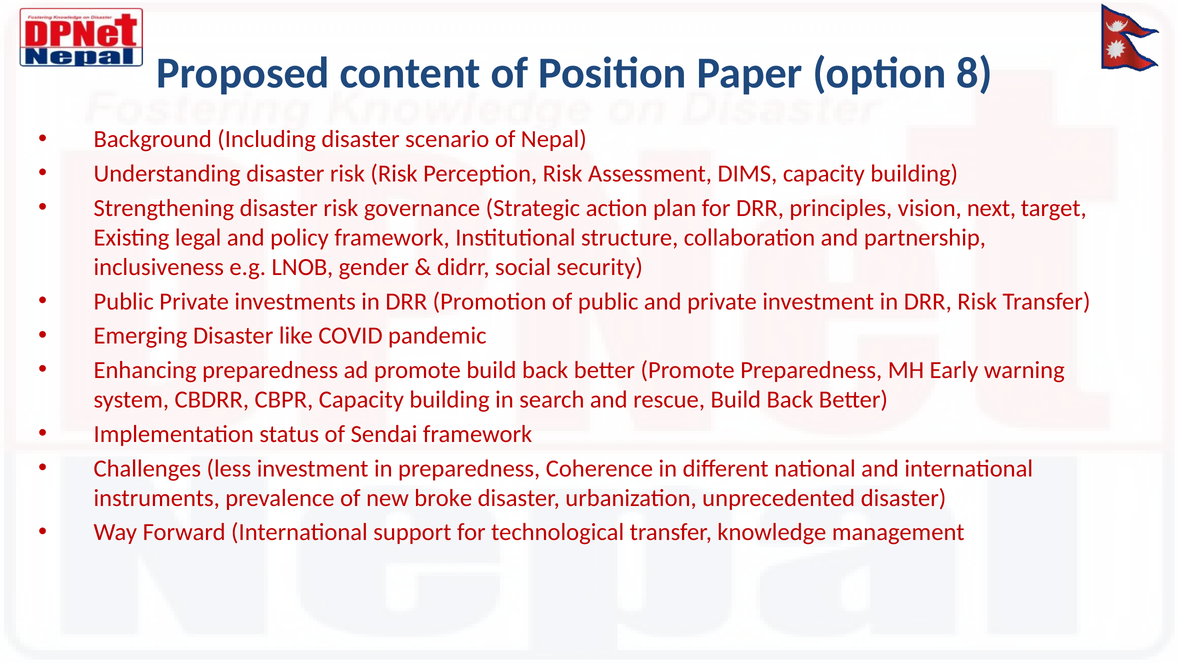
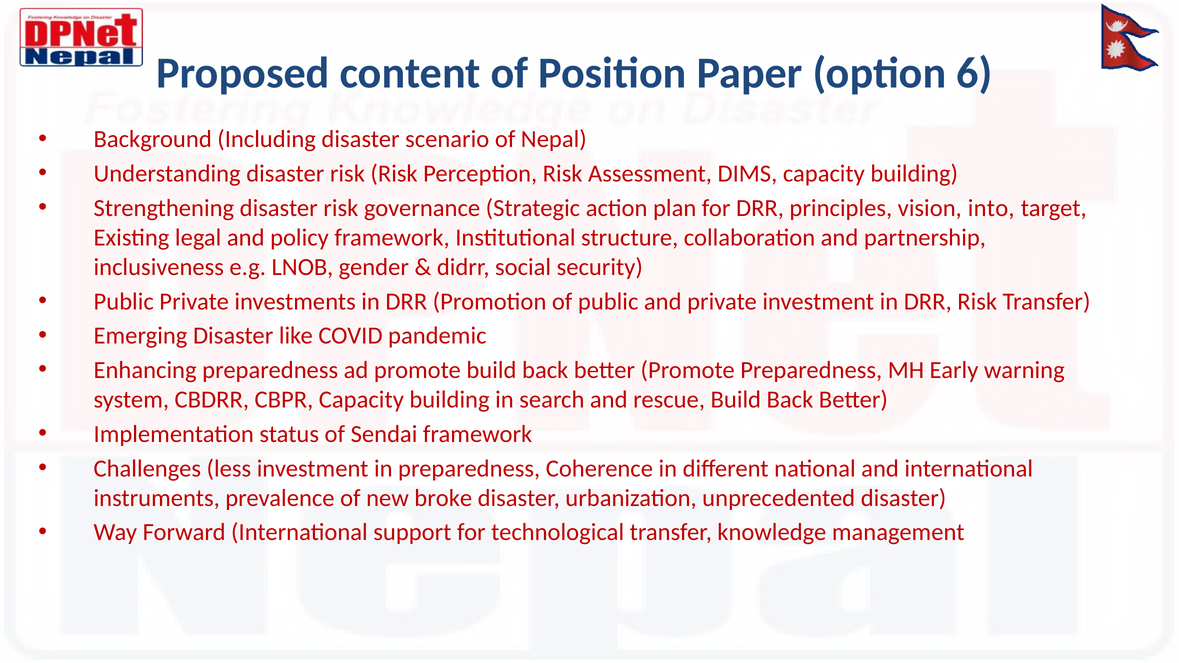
8: 8 -> 6
next: next -> into
